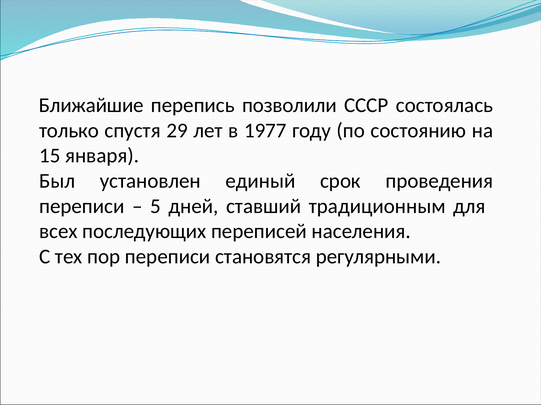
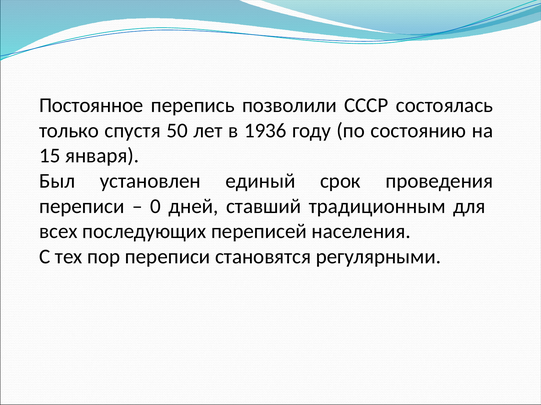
Ближайшие: Ближайшие -> Постоянное
29: 29 -> 50
1977: 1977 -> 1936
5: 5 -> 0
